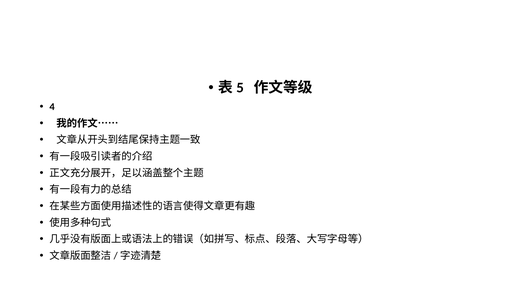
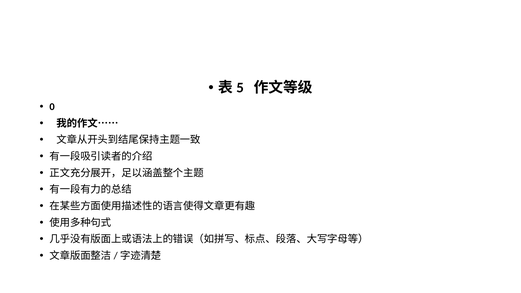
4: 4 -> 0
